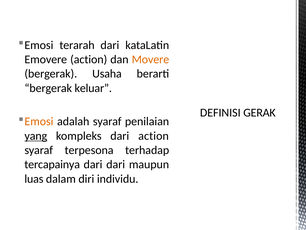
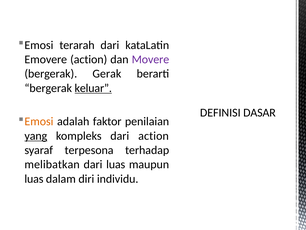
Movere colour: orange -> purple
Usaha: Usaha -> Gerak
keluar underline: none -> present
GERAK: GERAK -> DASAR
adalah syaraf: syaraf -> faktor
tercapainya: tercapainya -> melibatkan
dari dari: dari -> luas
